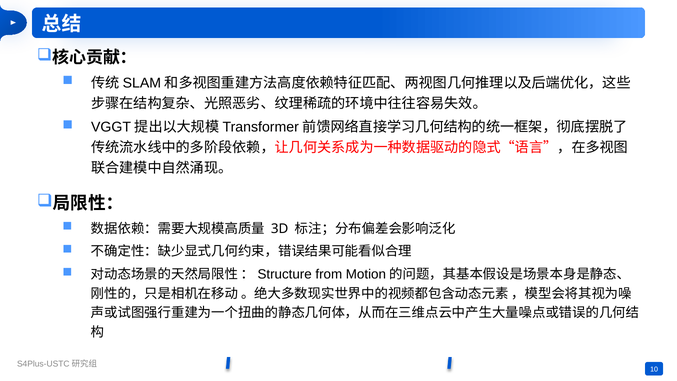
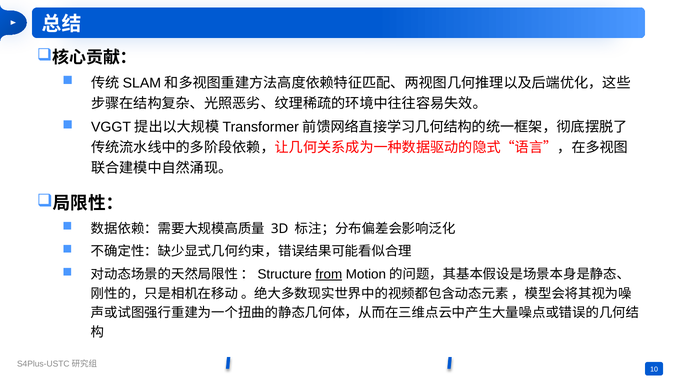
from underline: none -> present
